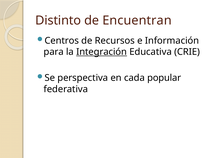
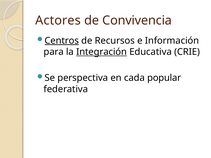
Distinto: Distinto -> Actores
Encuentran: Encuentran -> Convivencia
Centros underline: none -> present
